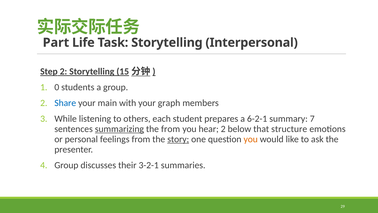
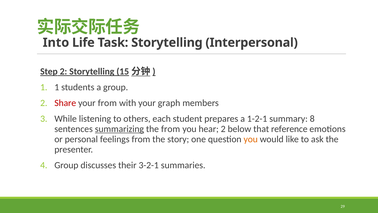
Part: Part -> Into
0 at (57, 87): 0 -> 1
Share colour: blue -> red
your main: main -> from
6-2-1: 6-2-1 -> 1-2-1
7: 7 -> 8
structure: structure -> reference
story underline: present -> none
